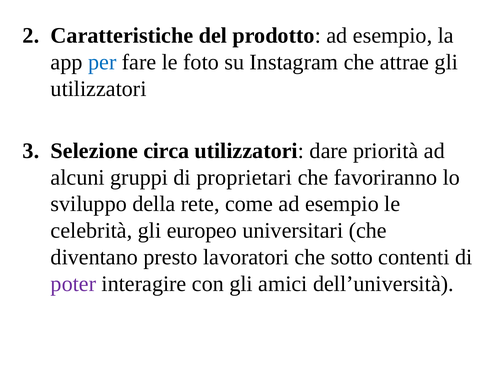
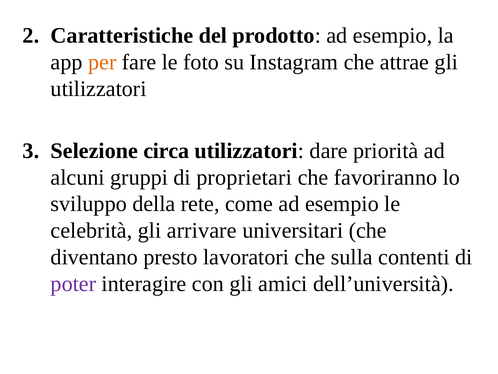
per colour: blue -> orange
europeo: europeo -> arrivare
sotto: sotto -> sulla
